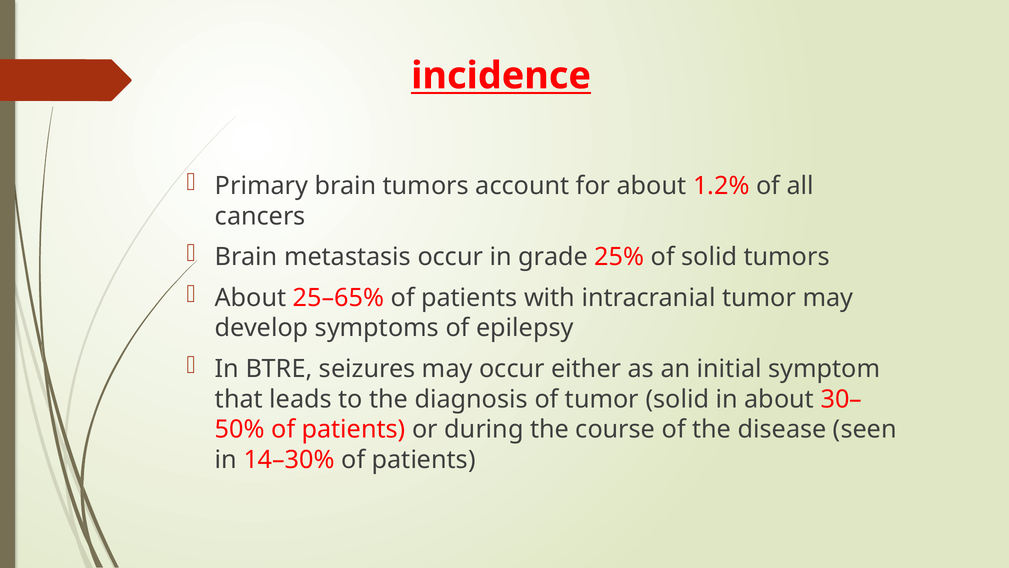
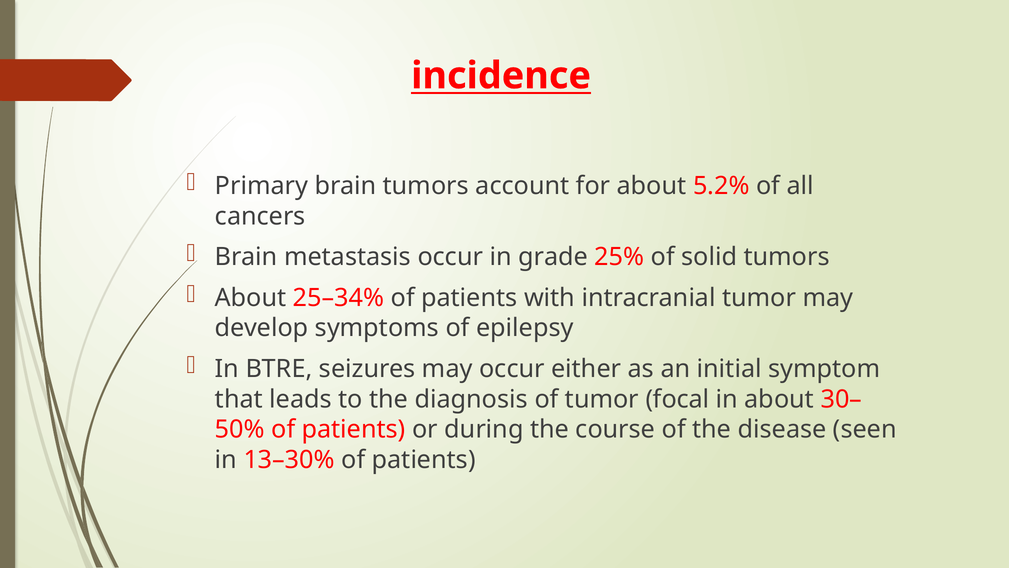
1.2%: 1.2% -> 5.2%
25–65%: 25–65% -> 25–34%
tumor solid: solid -> focal
14–30%: 14–30% -> 13–30%
